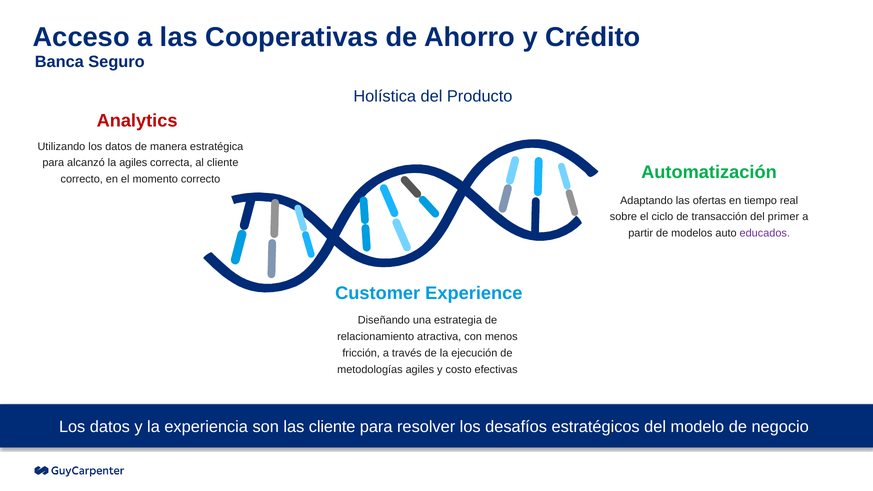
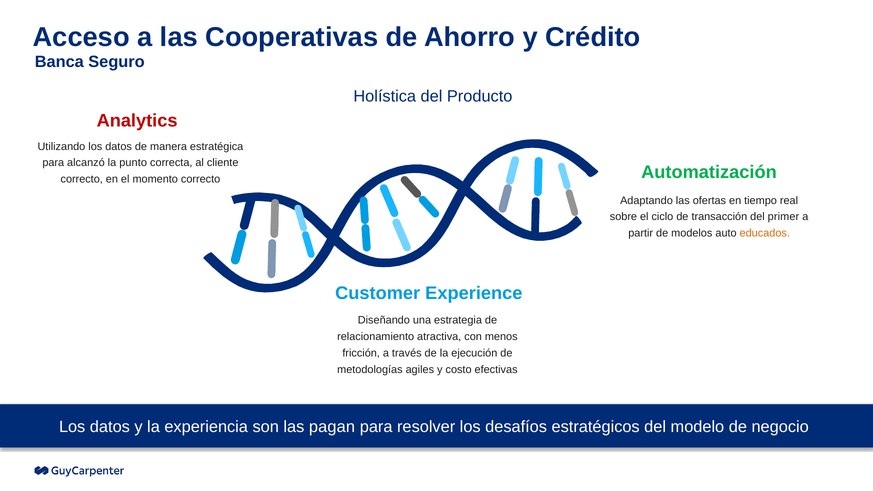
la agiles: agiles -> punto
educados colour: purple -> orange
las cliente: cliente -> pagan
